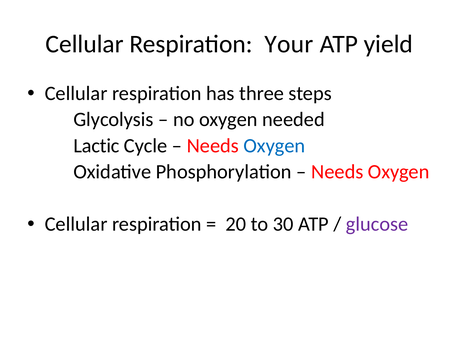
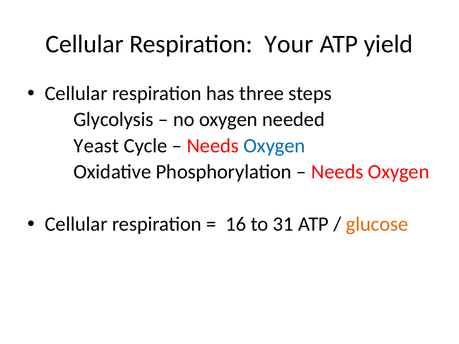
Lactic: Lactic -> Yeast
20: 20 -> 16
30: 30 -> 31
glucose colour: purple -> orange
